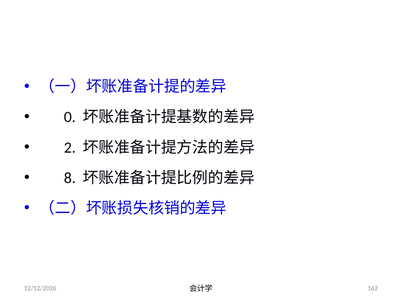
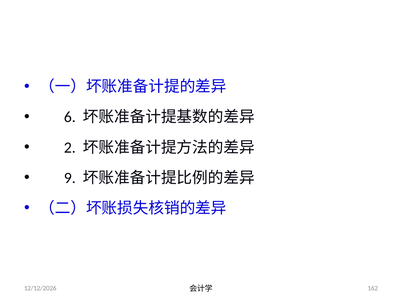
0: 0 -> 6
8: 8 -> 9
